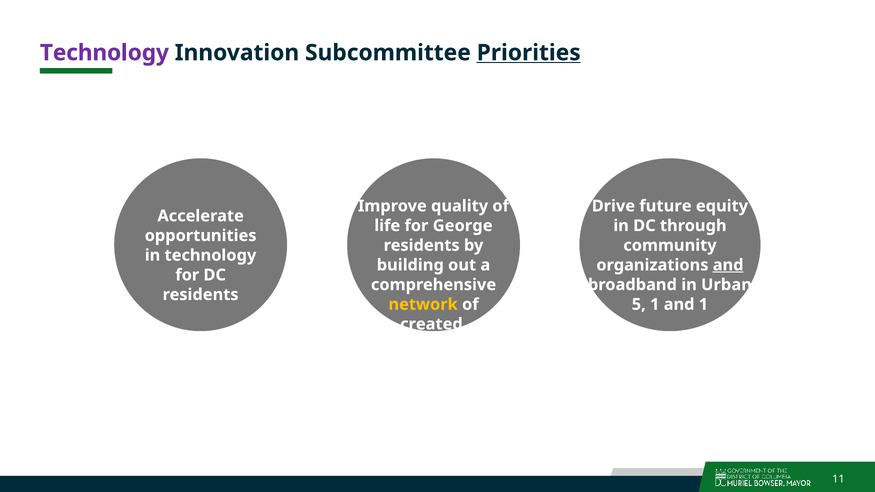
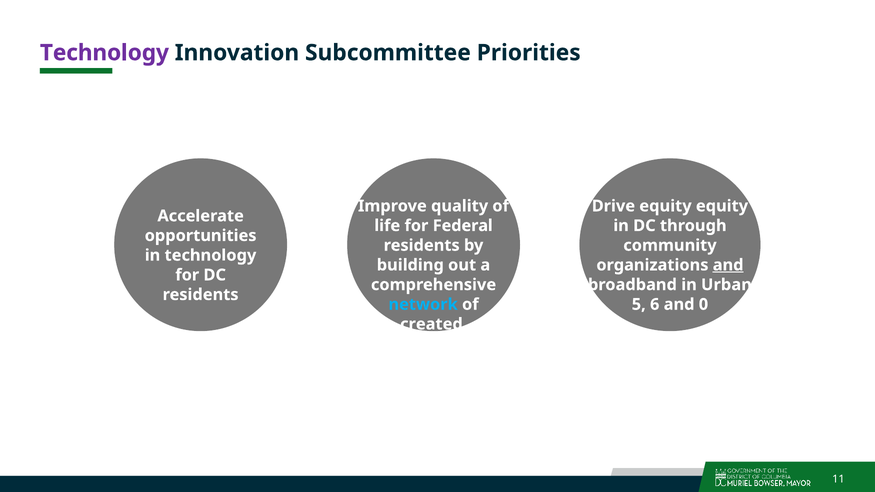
Priorities underline: present -> none
future at (665, 206): future -> equity
George: George -> Federal
network colour: yellow -> light blue
5 1: 1 -> 6
and 1: 1 -> 0
